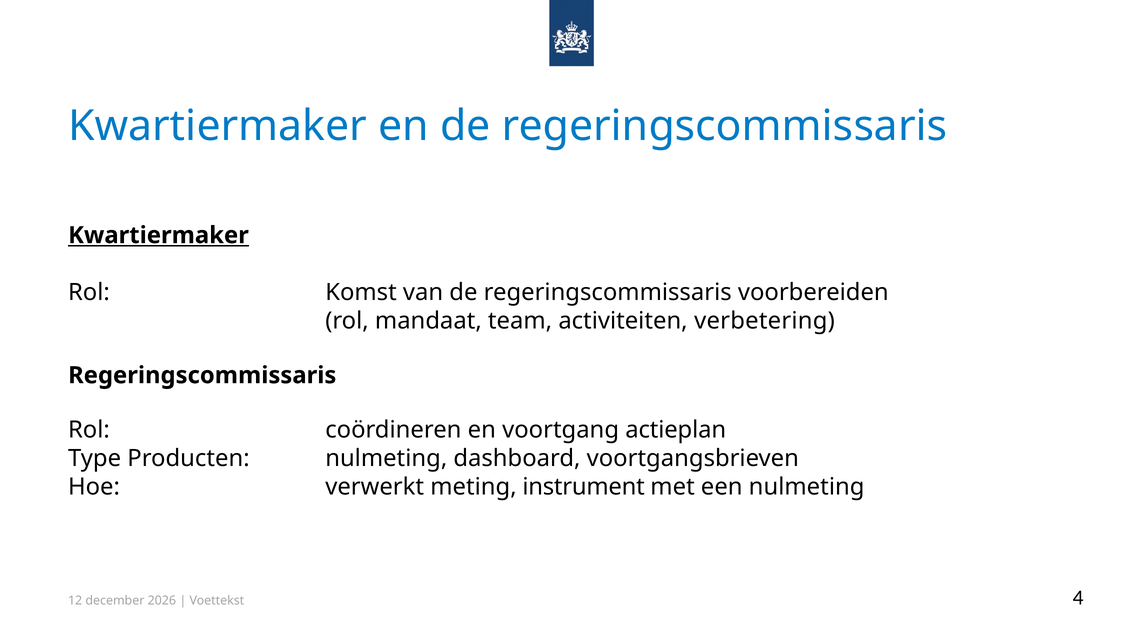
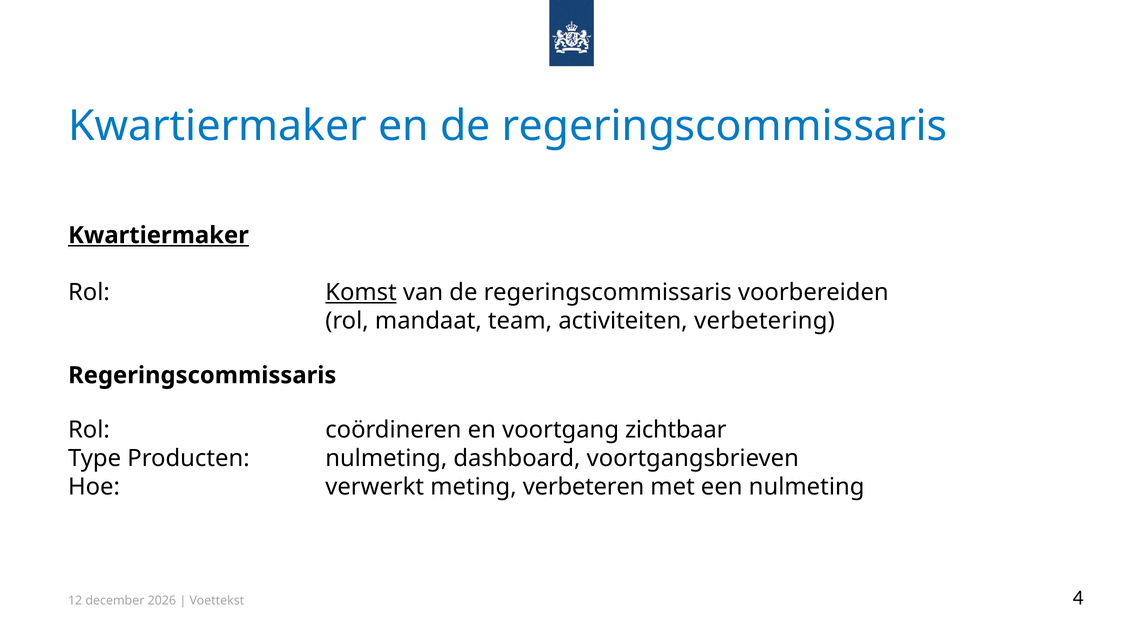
Komst underline: none -> present
actieplan: actieplan -> zichtbaar
instrument: instrument -> verbeteren
